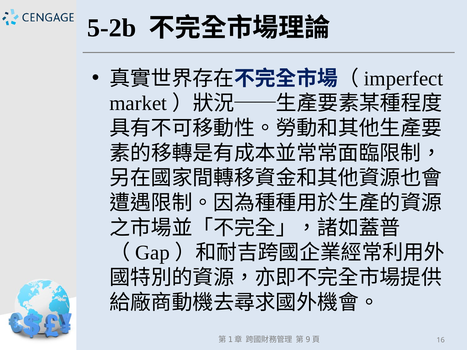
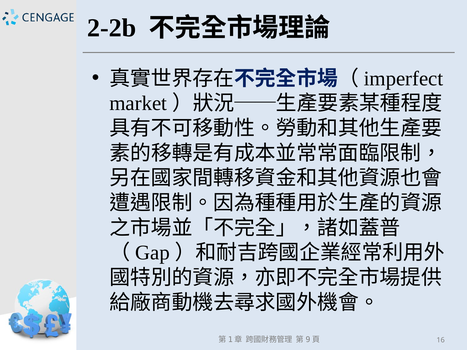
5-2b: 5-2b -> 2-2b
